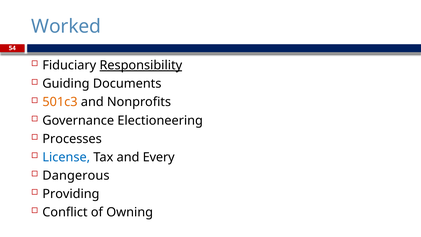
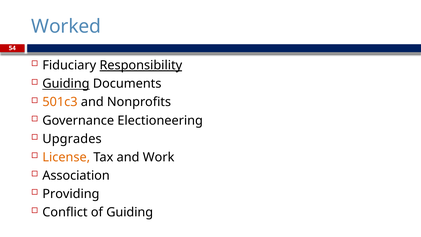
Guiding at (66, 84) underline: none -> present
Processes: Processes -> Upgrades
License colour: blue -> orange
Every: Every -> Work
Dangerous: Dangerous -> Association
of Owning: Owning -> Guiding
